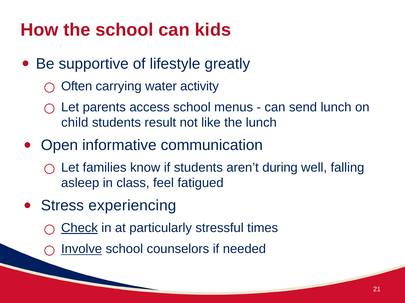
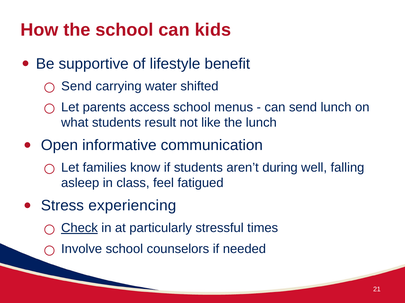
greatly: greatly -> benefit
Often at (77, 86): Often -> Send
activity: activity -> shifted
child: child -> what
Involve underline: present -> none
